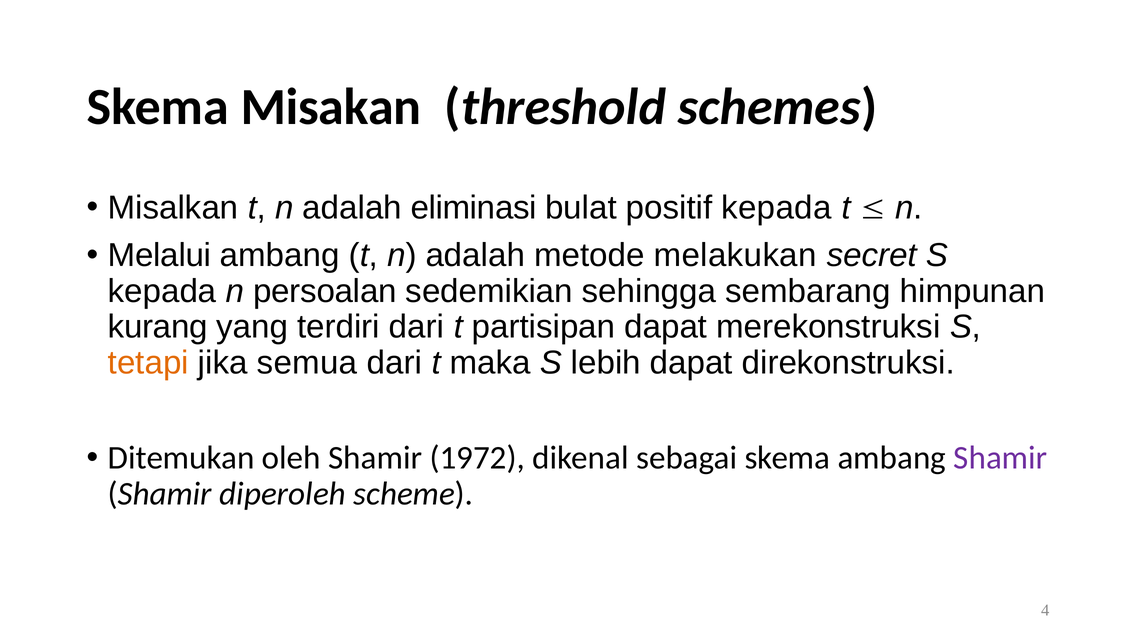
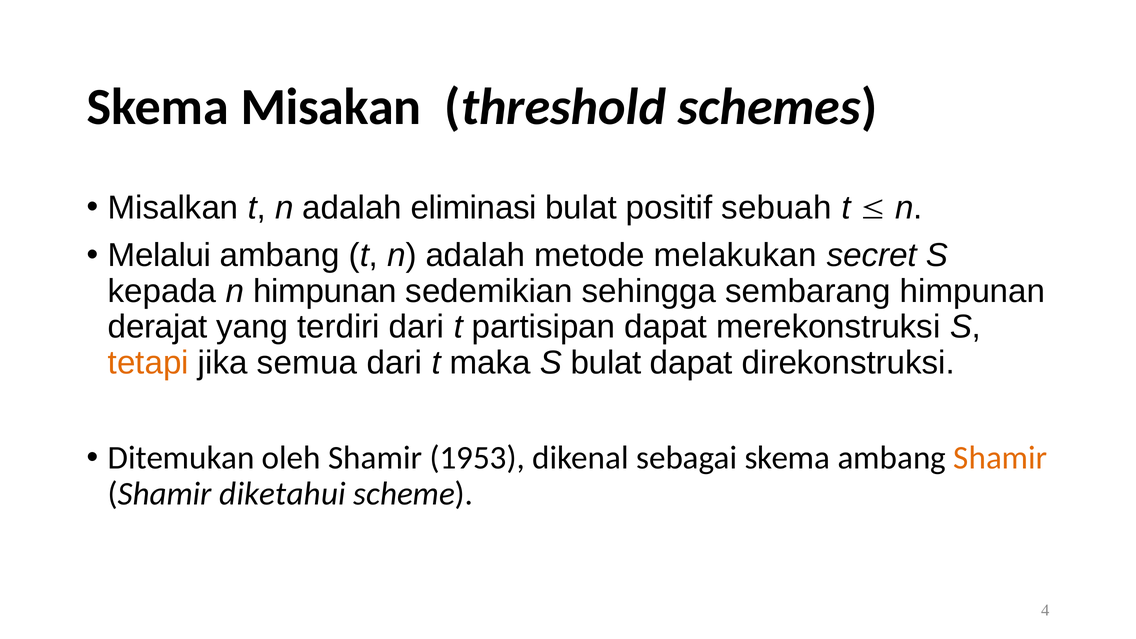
positif kepada: kepada -> sebuah
n persoalan: persoalan -> himpunan
kurang: kurang -> derajat
S lebih: lebih -> bulat
1972: 1972 -> 1953
Shamir at (1000, 458) colour: purple -> orange
diperoleh: diperoleh -> diketahui
